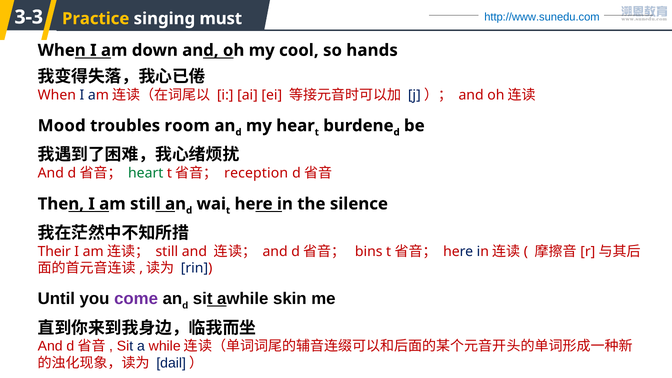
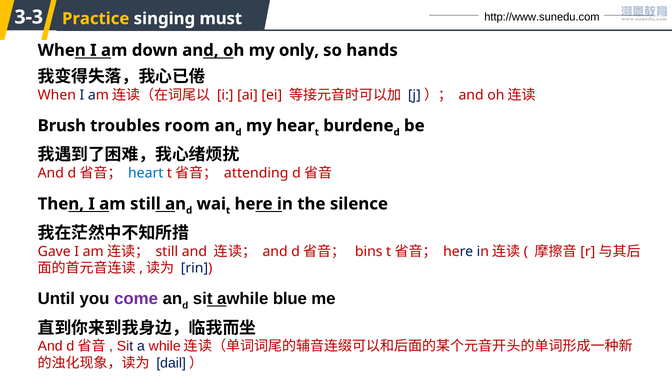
http://www.sunedu.com colour: blue -> black
cool: cool -> only
Mood: Mood -> Brush
heart colour: green -> blue
reception: reception -> attending
Their: Their -> Gave
skin: skin -> blue
